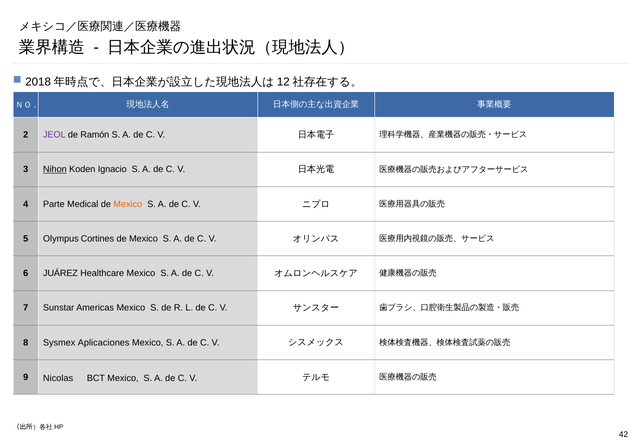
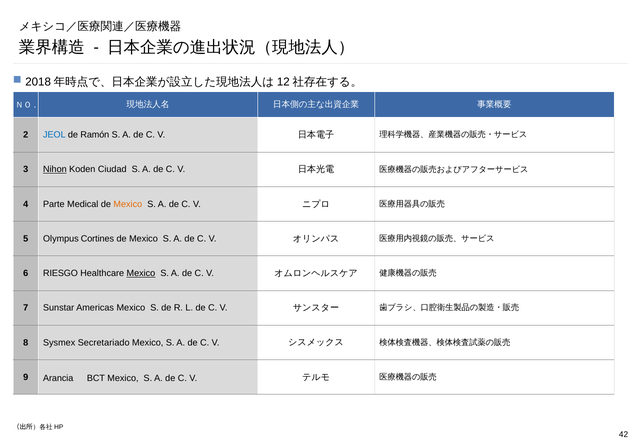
JEOL colour: purple -> blue
Ignacio: Ignacio -> Ciudad
JUÁREZ: JUÁREZ -> RIESGO
Mexico at (141, 273) underline: none -> present
Aplicaciones: Aplicaciones -> Secretariado
Nicolas: Nicolas -> Arancia
